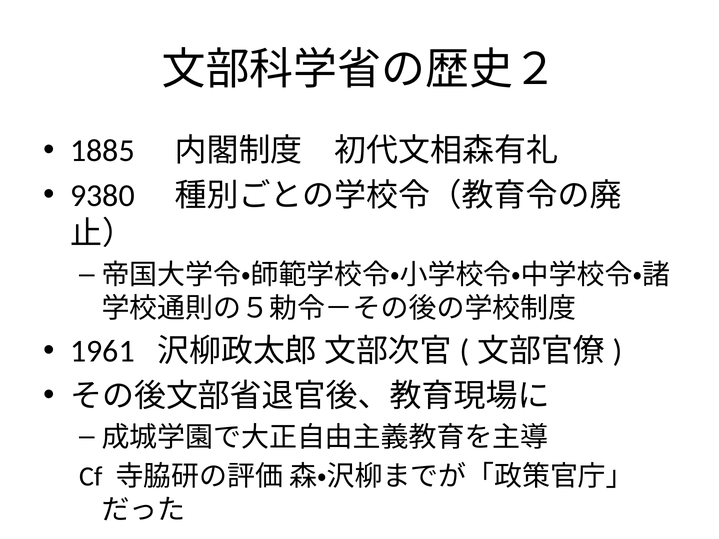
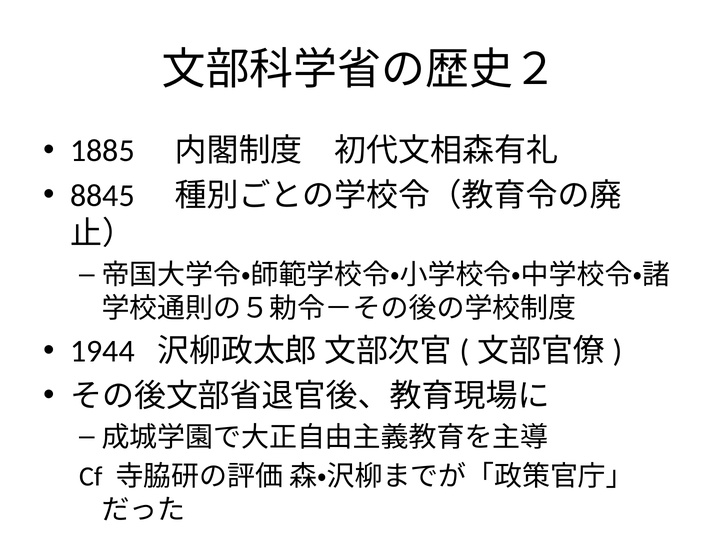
9380: 9380 -> 8845
1961: 1961 -> 1944
